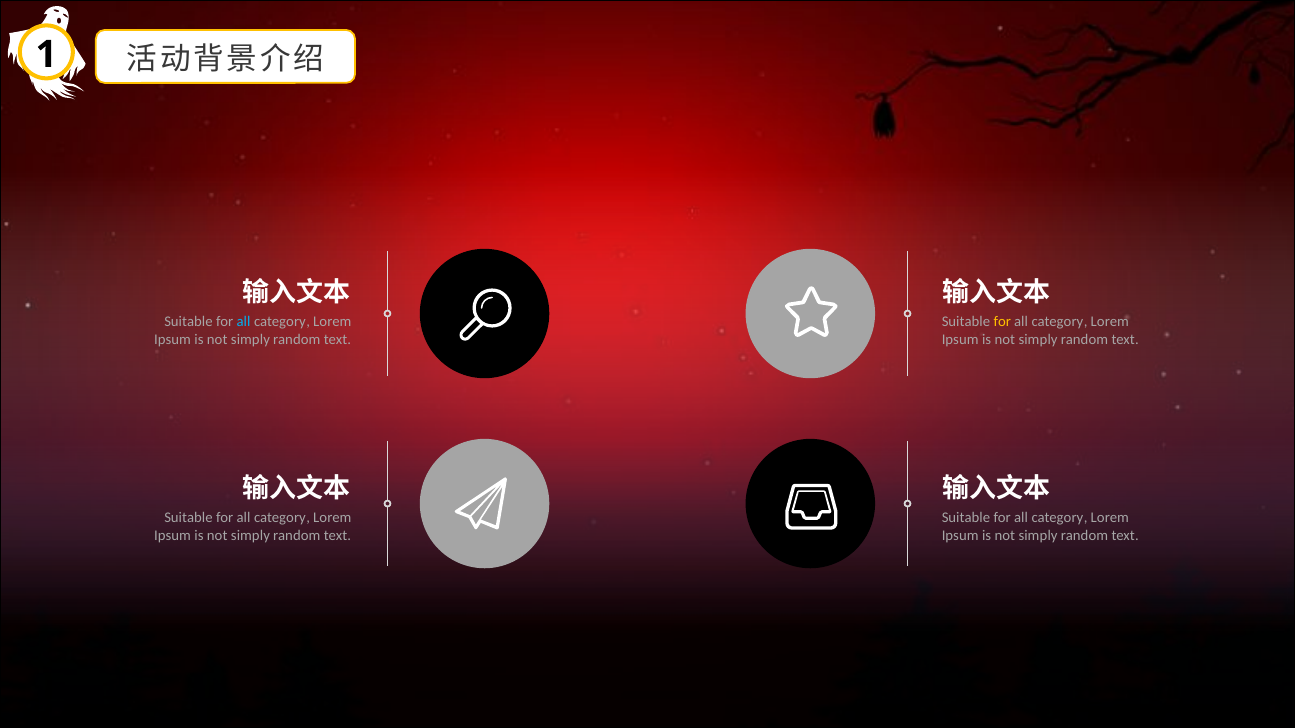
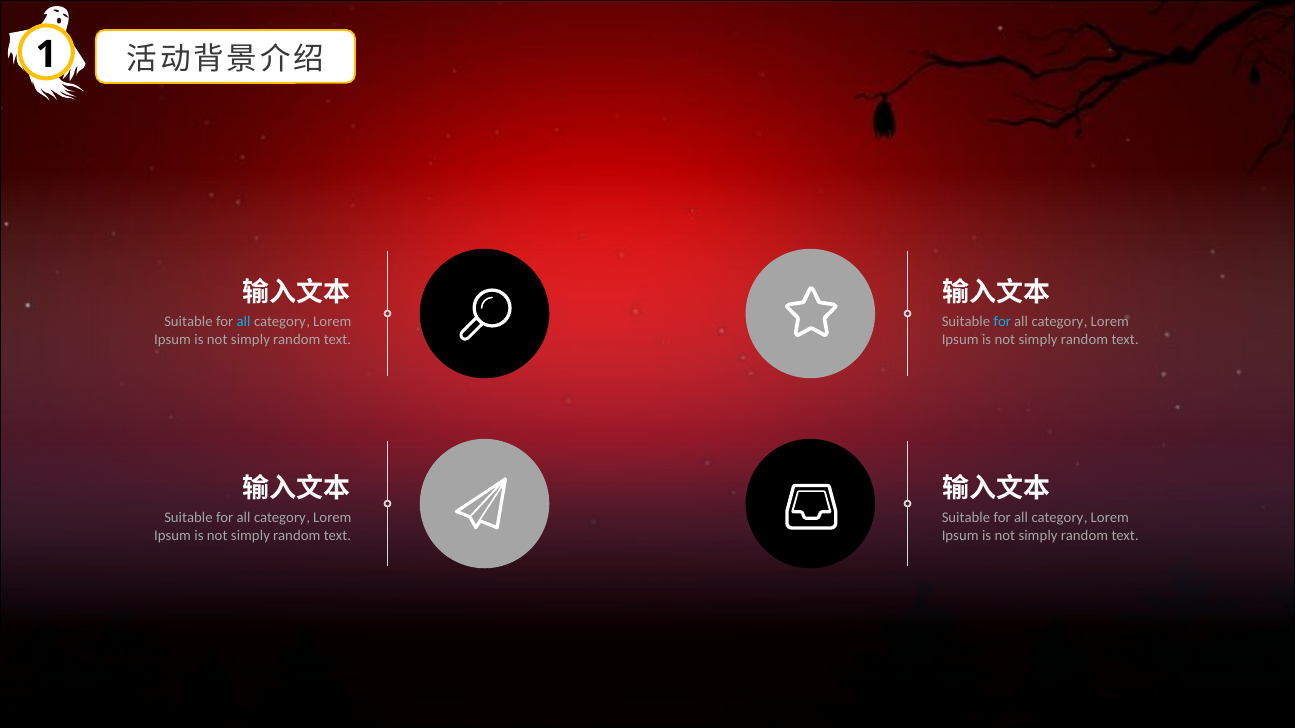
for at (1002, 322) colour: yellow -> light blue
